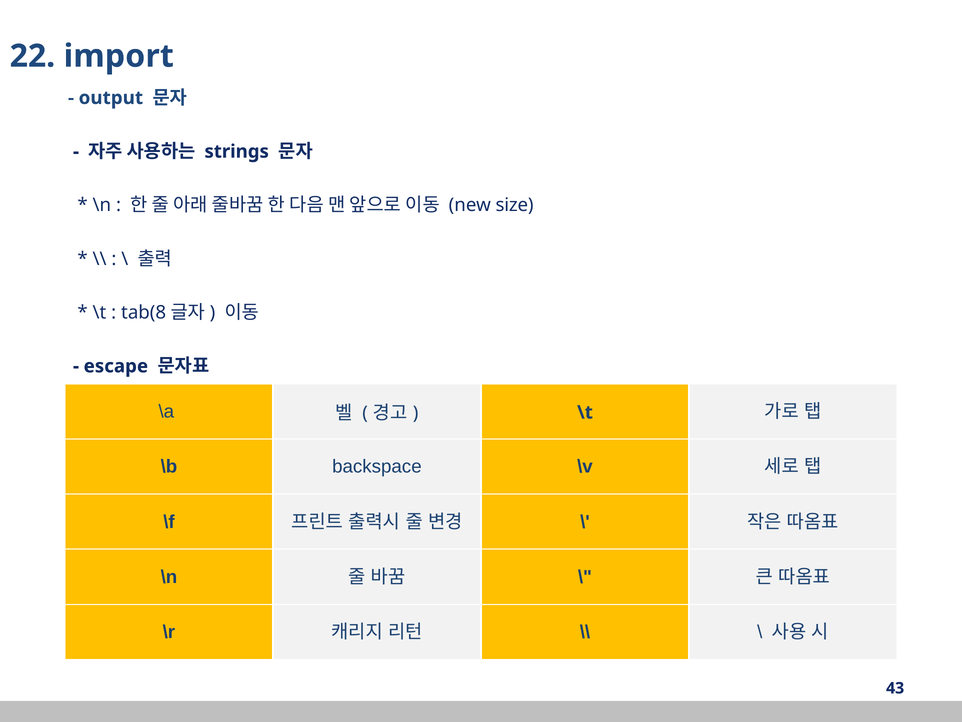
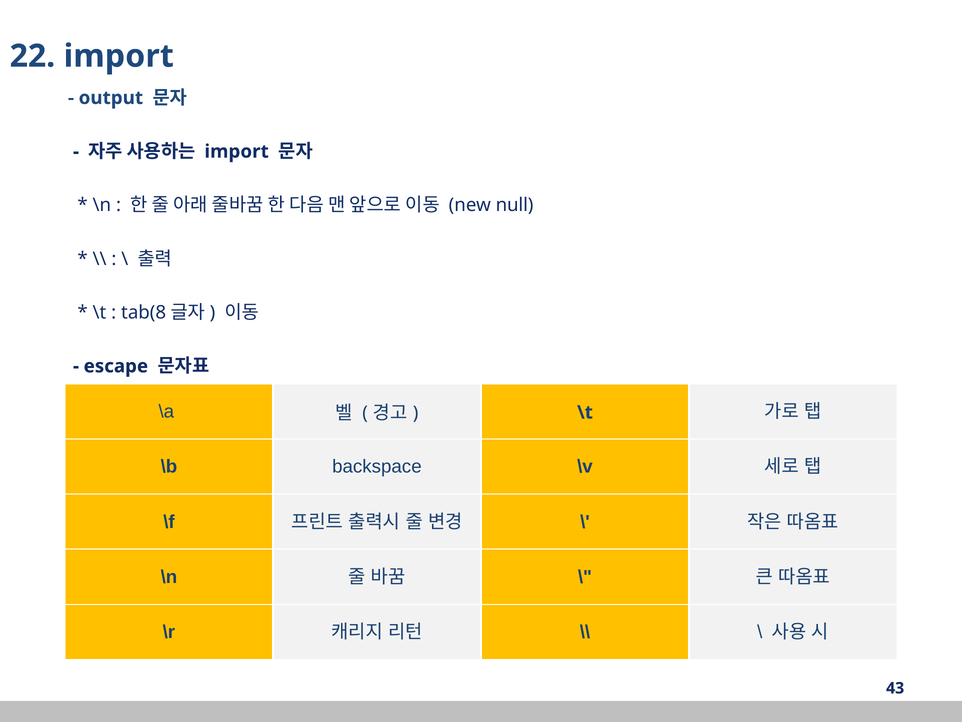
strings at (237, 151): strings -> import
size: size -> null
